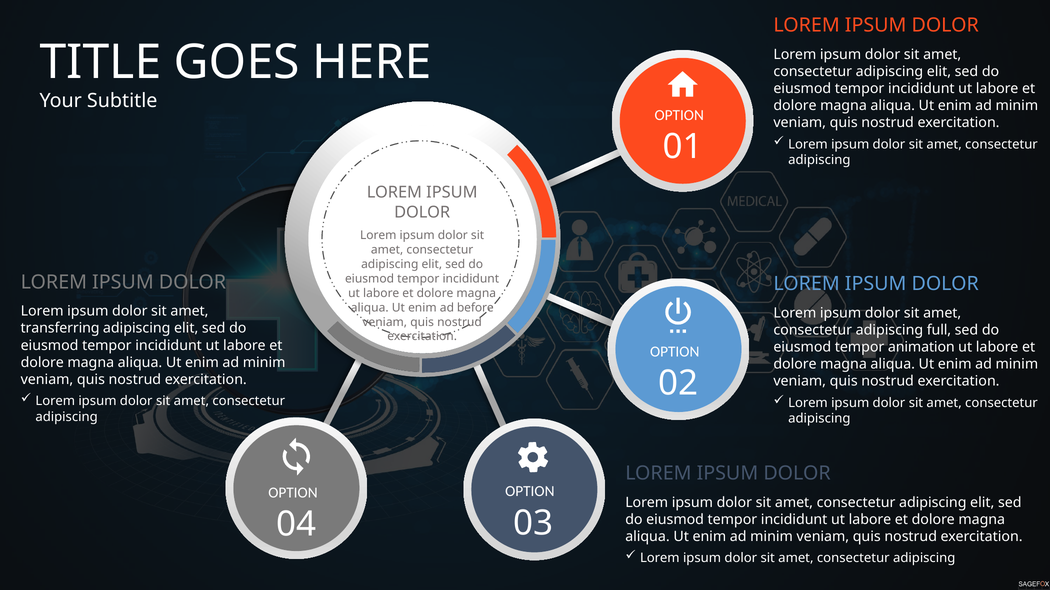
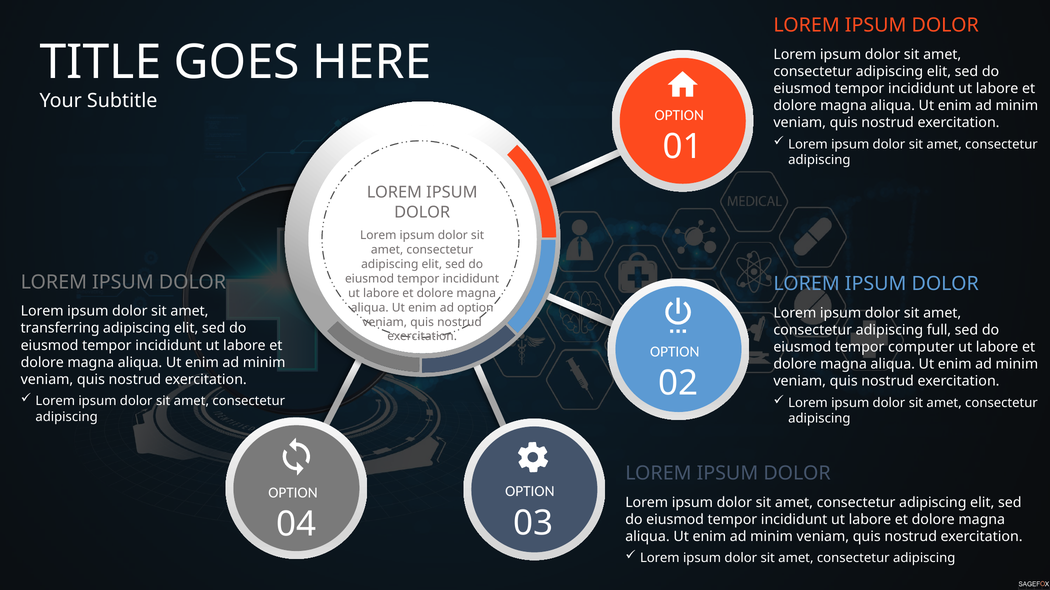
ad before: before -> option
animation: animation -> computer
